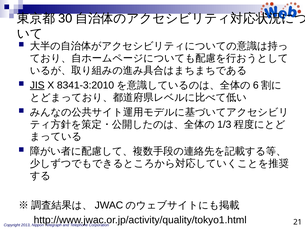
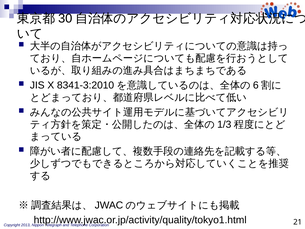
JIS underline: present -> none
